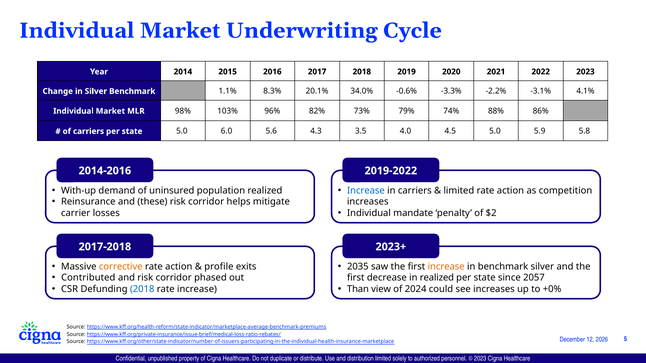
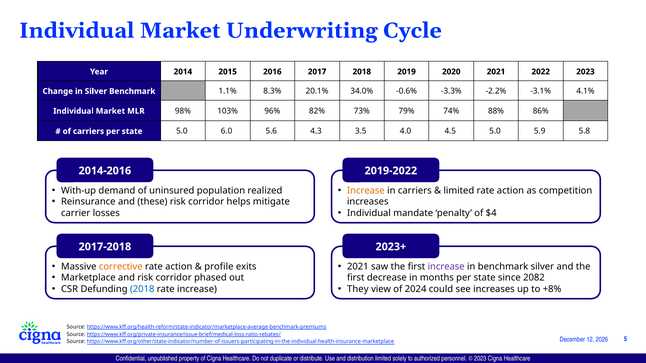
Increase at (366, 191) colour: blue -> orange
$2: $2 -> $4
2035 at (358, 267): 2035 -> 2021
increase at (446, 267) colour: orange -> purple
Contributed: Contributed -> Marketplace
in realized: realized -> months
2057: 2057 -> 2082
Than: Than -> They
+0%: +0% -> +8%
